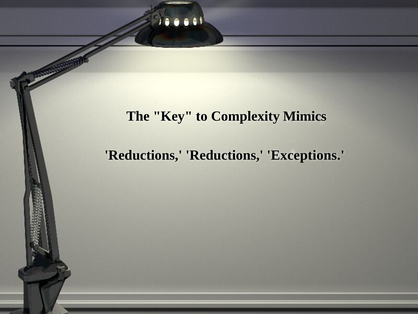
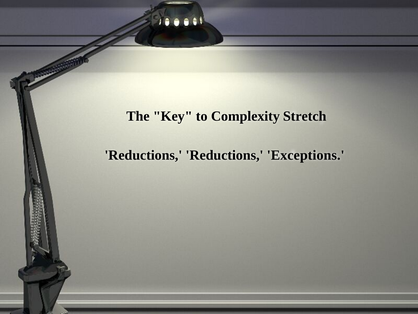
Mimics: Mimics -> Stretch
